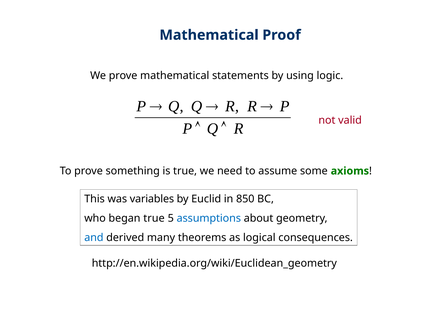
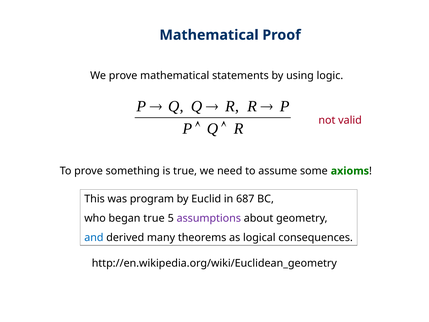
variables: variables -> program
850: 850 -> 687
assumptions colour: blue -> purple
